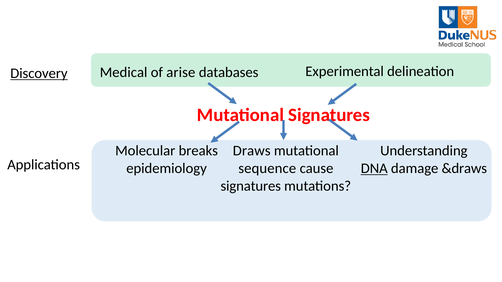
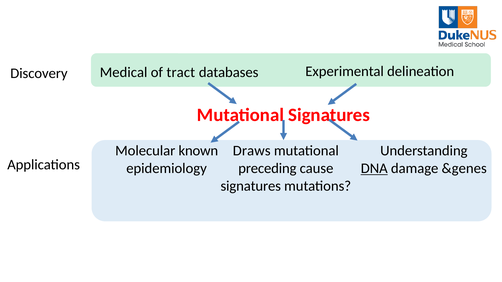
arise: arise -> tract
Discovery underline: present -> none
breaks: breaks -> known
sequence: sequence -> preceding
&draws: &draws -> &genes
